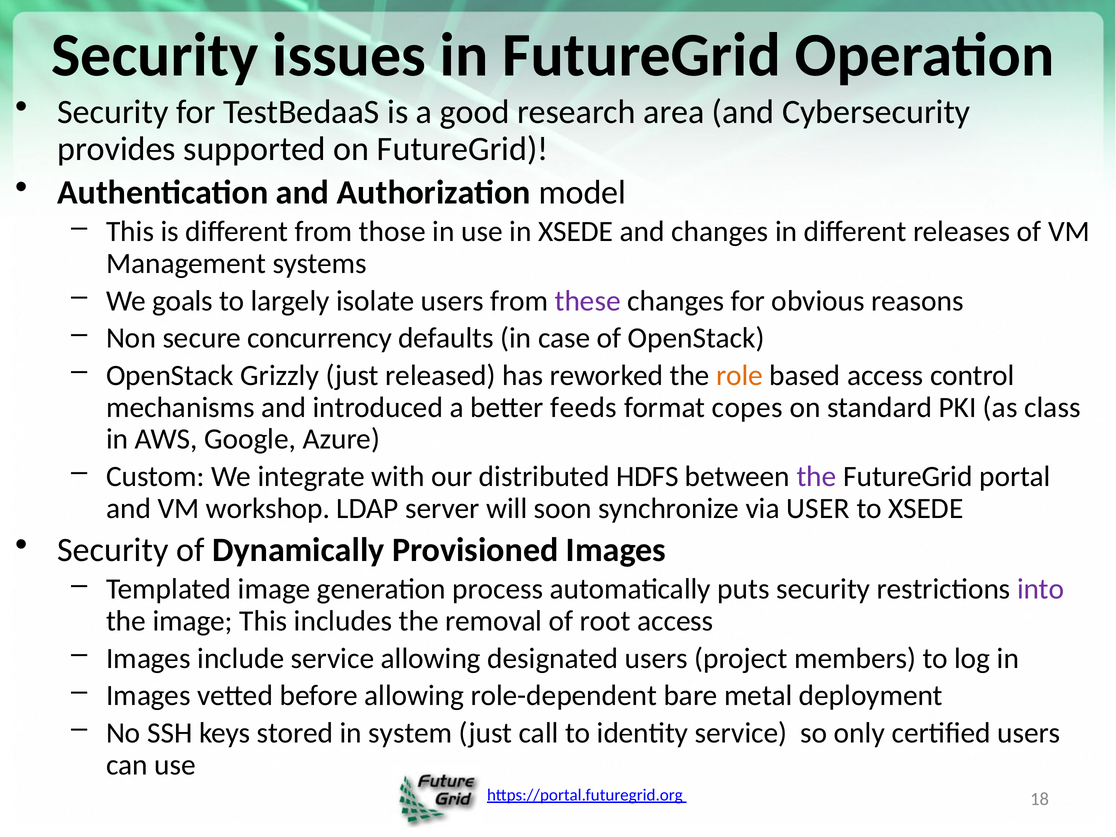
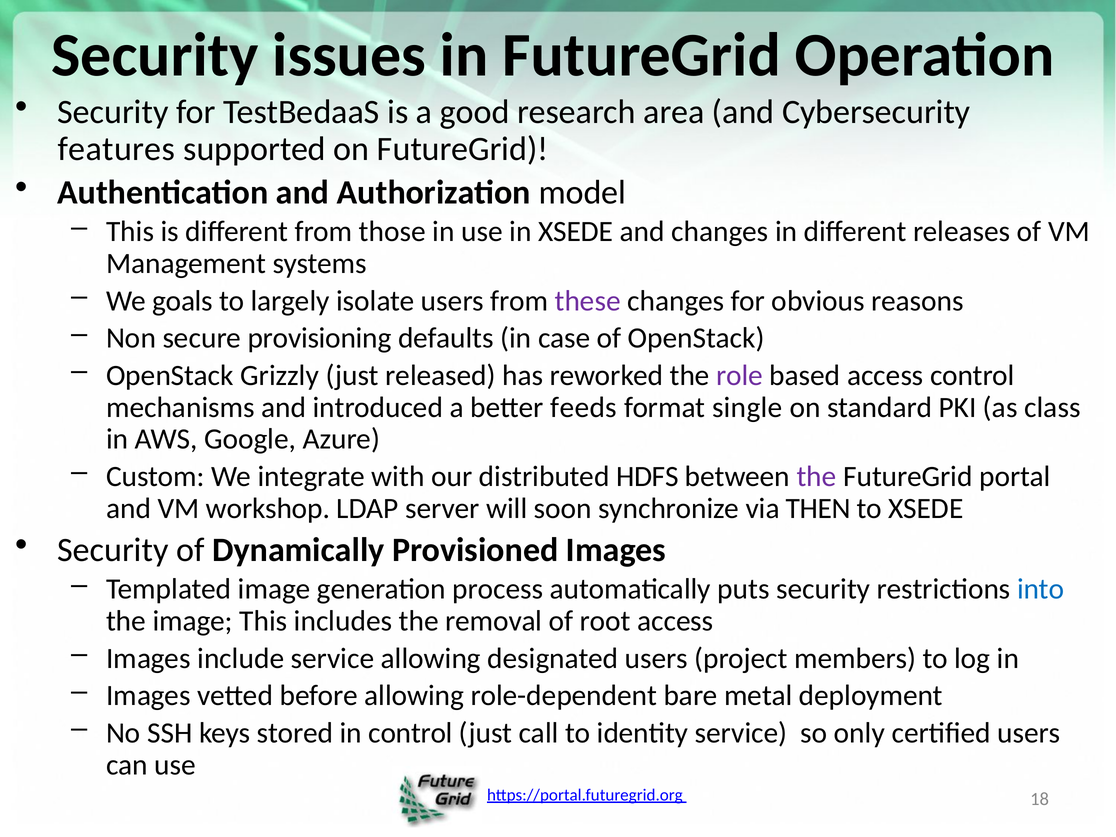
provides: provides -> features
concurrency: concurrency -> provisioning
role colour: orange -> purple
copes: copes -> single
USER: USER -> THEN
into colour: purple -> blue
in system: system -> control
